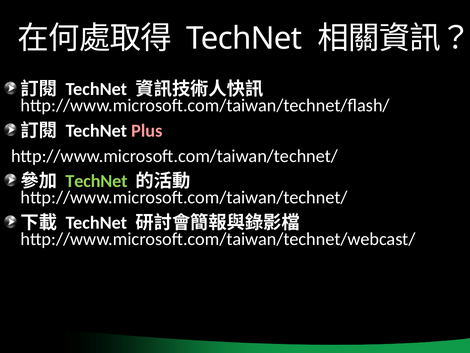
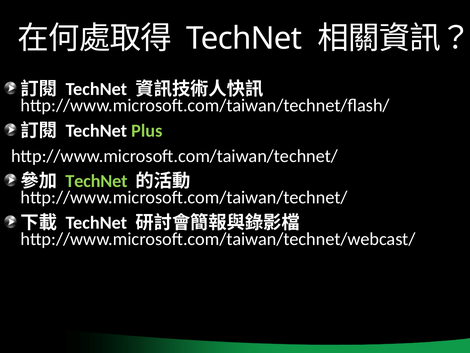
Plus colour: pink -> light green
